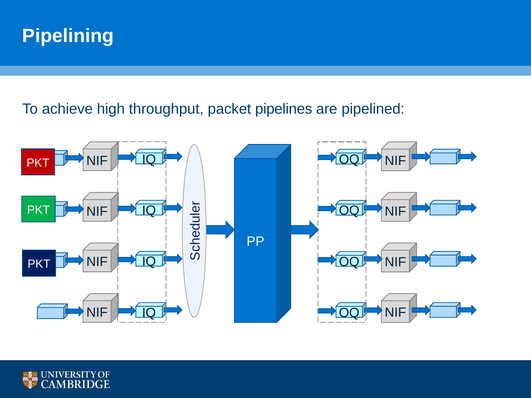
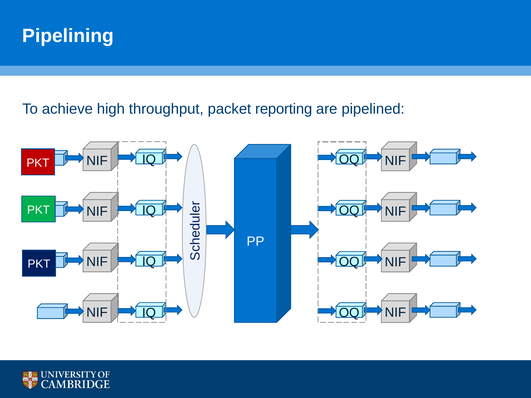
pipelines: pipelines -> reporting
